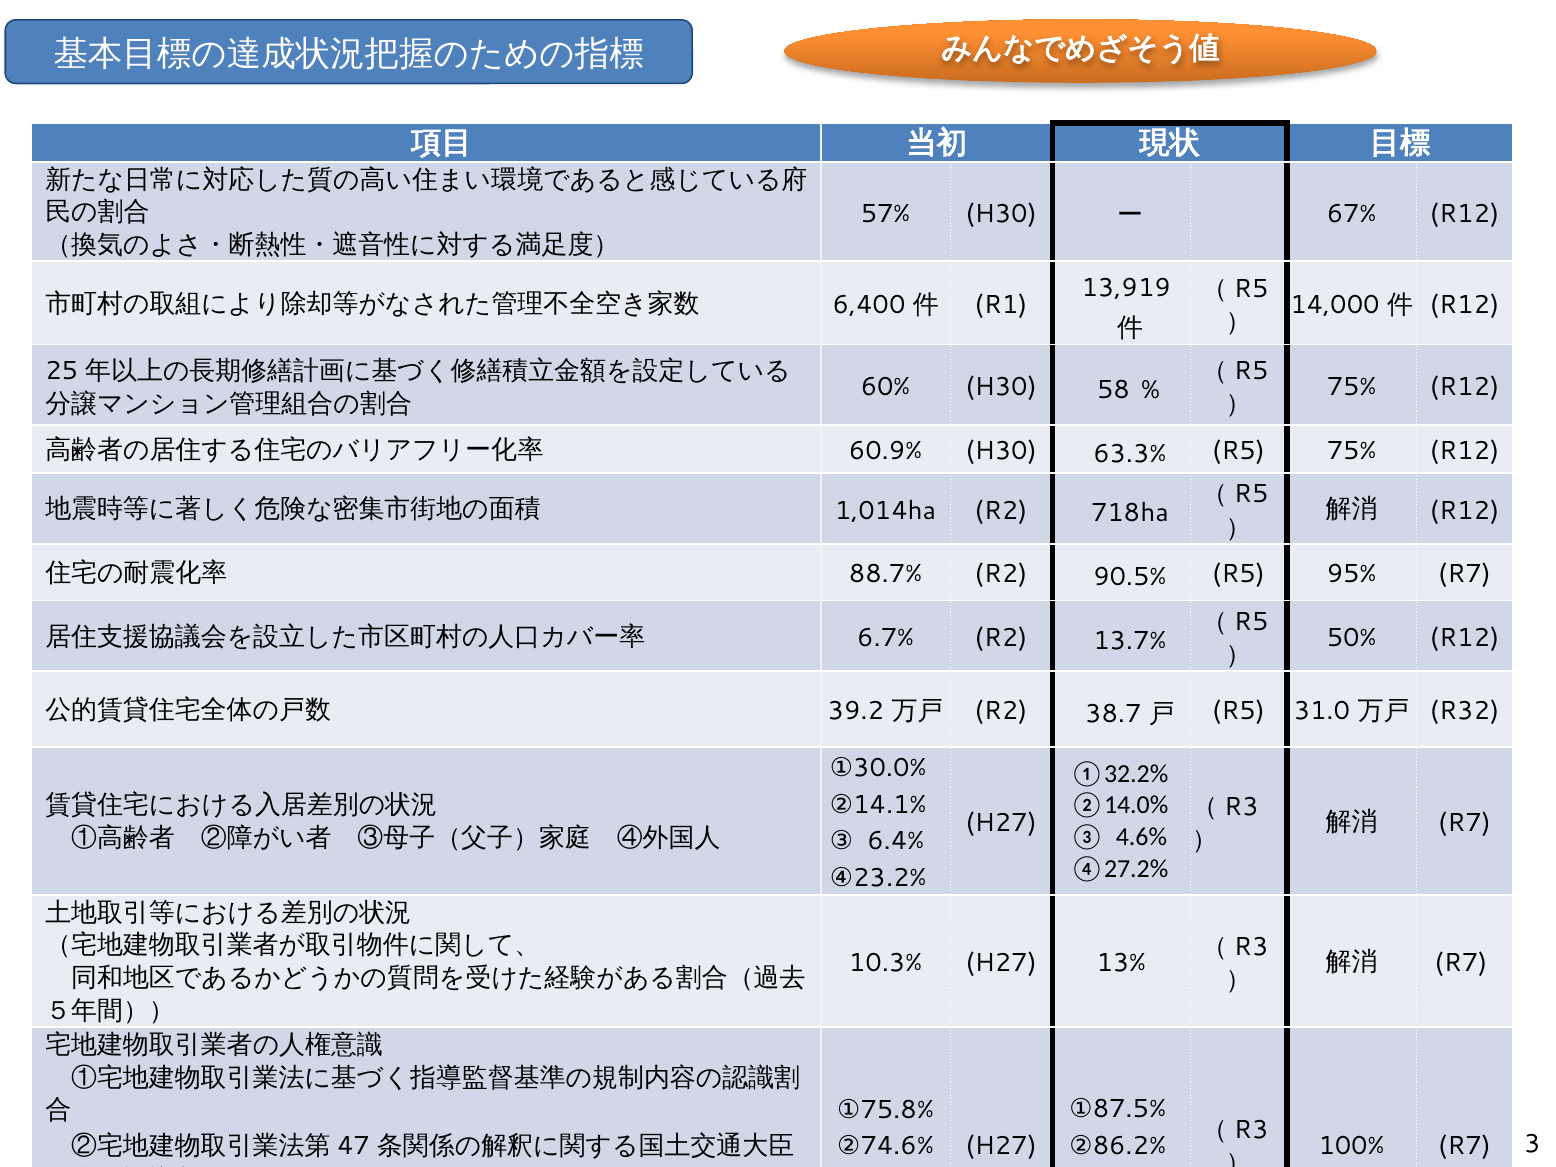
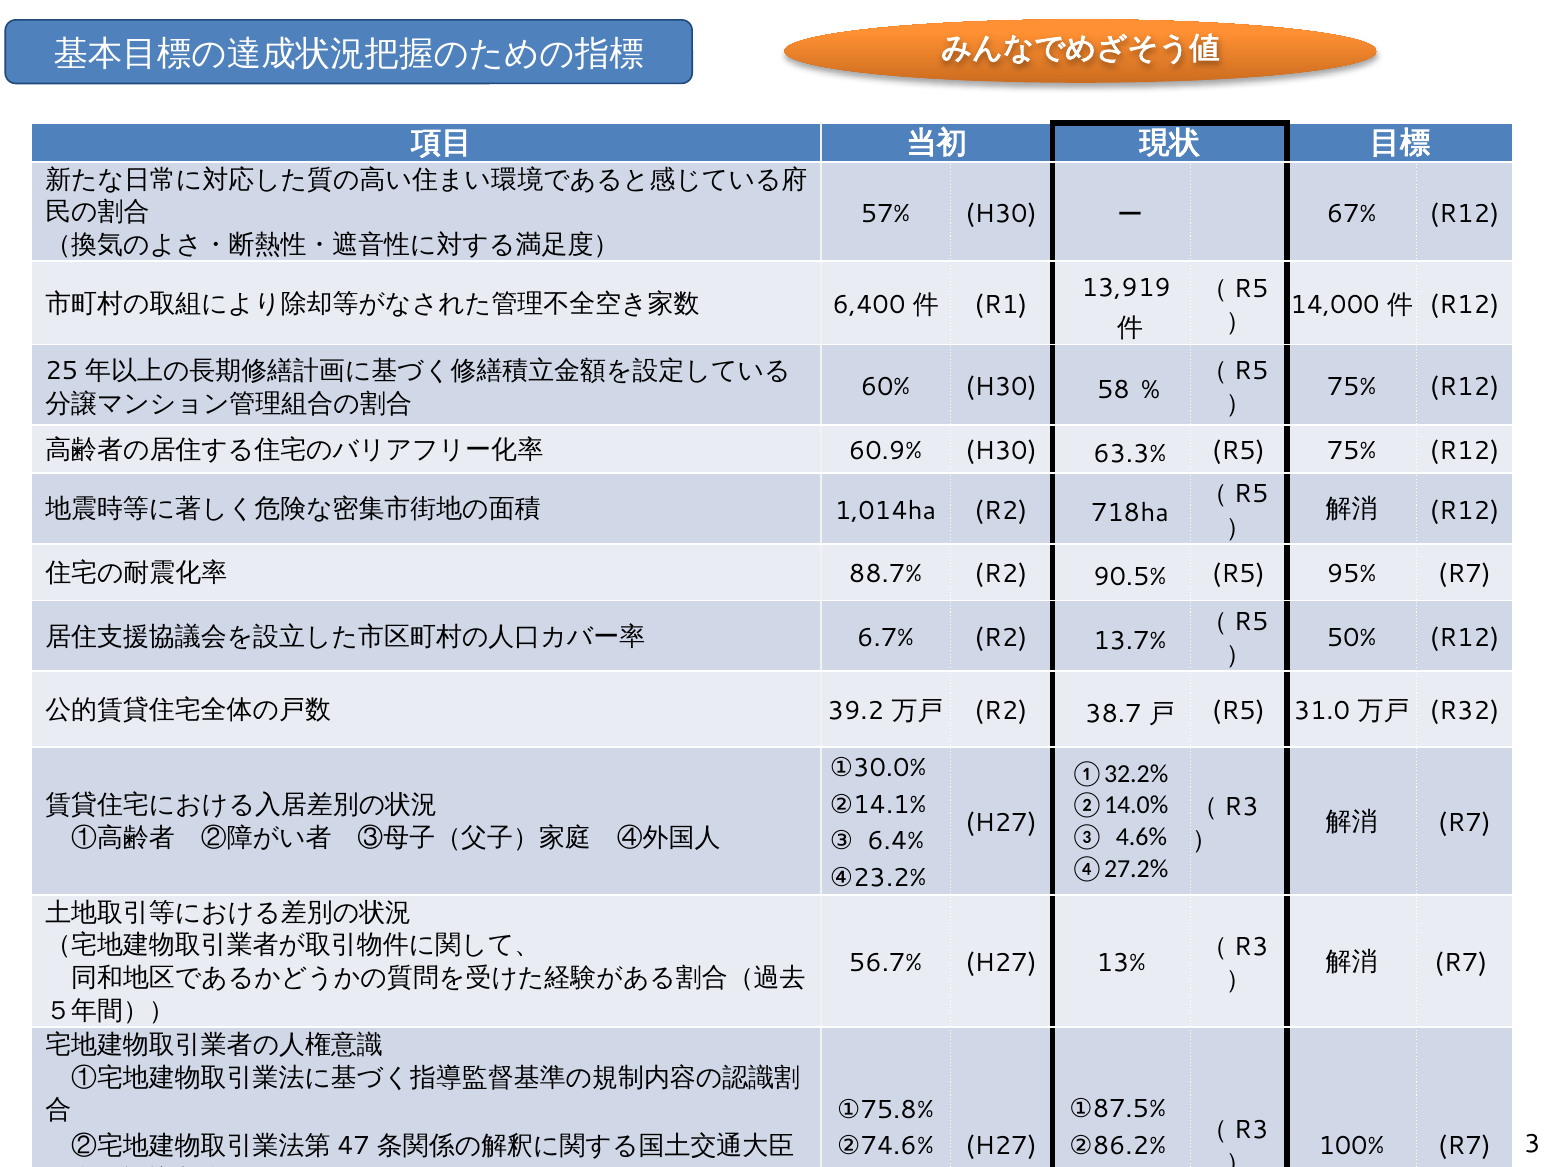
10.3%: 10.3% -> 56.7%
